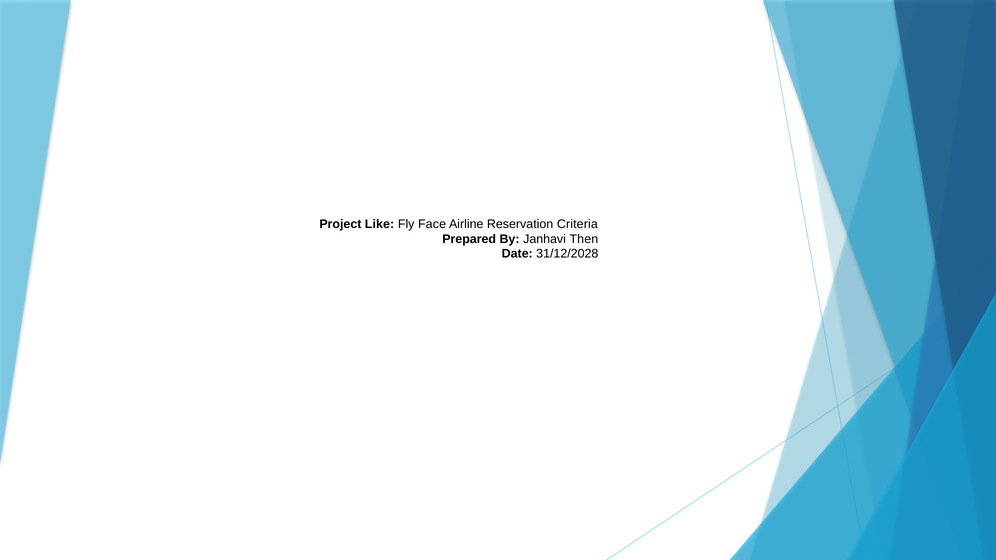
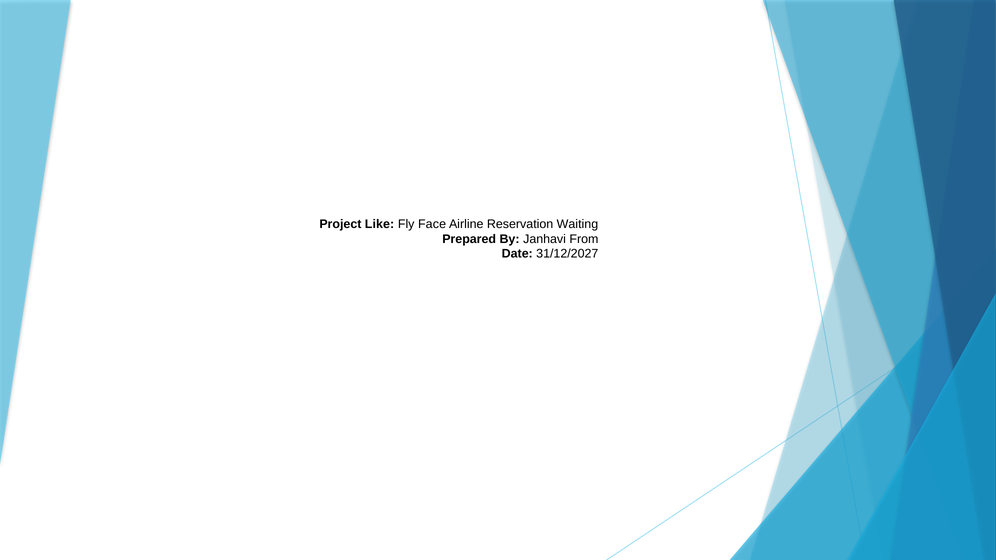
Criteria: Criteria -> Waiting
Then: Then -> From
31/12/2028: 31/12/2028 -> 31/12/2027
